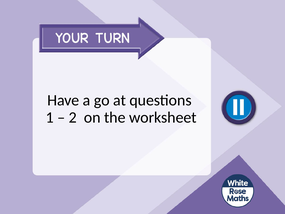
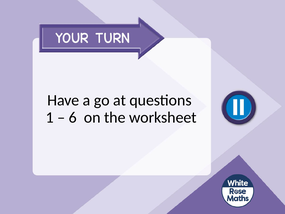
2: 2 -> 6
